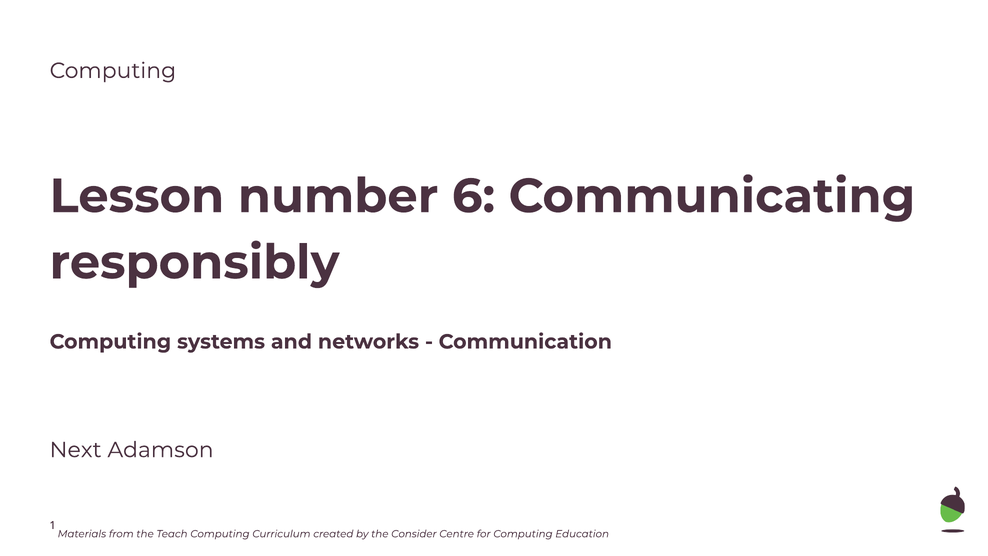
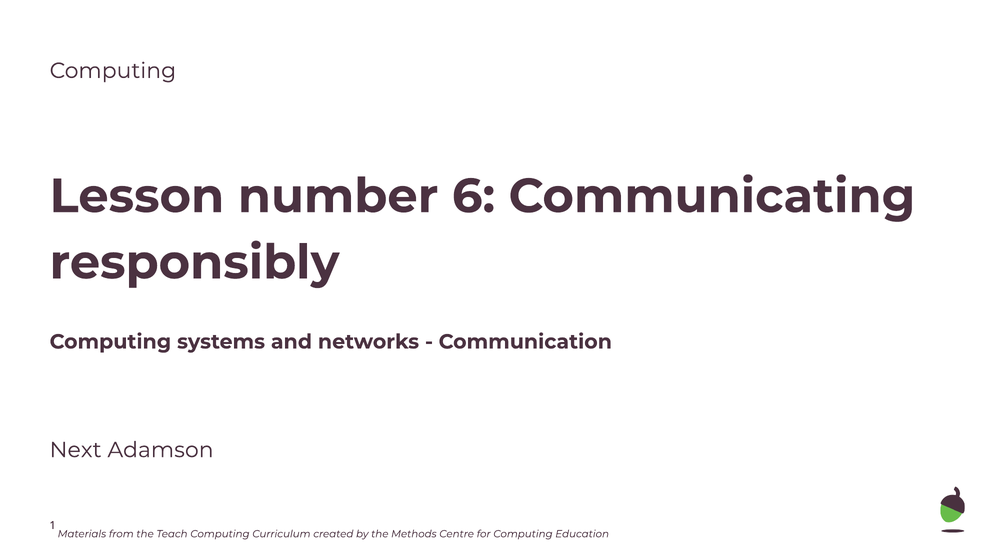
Consider: Consider -> Methods
